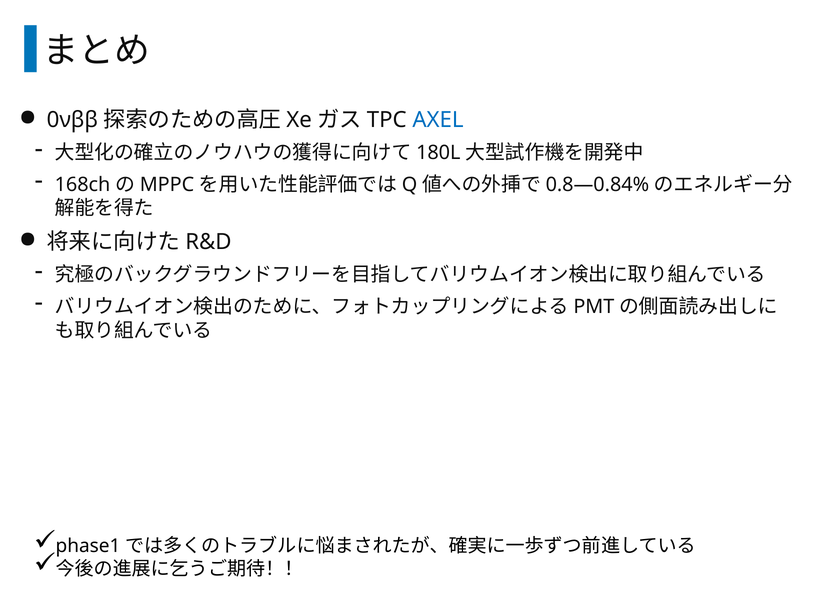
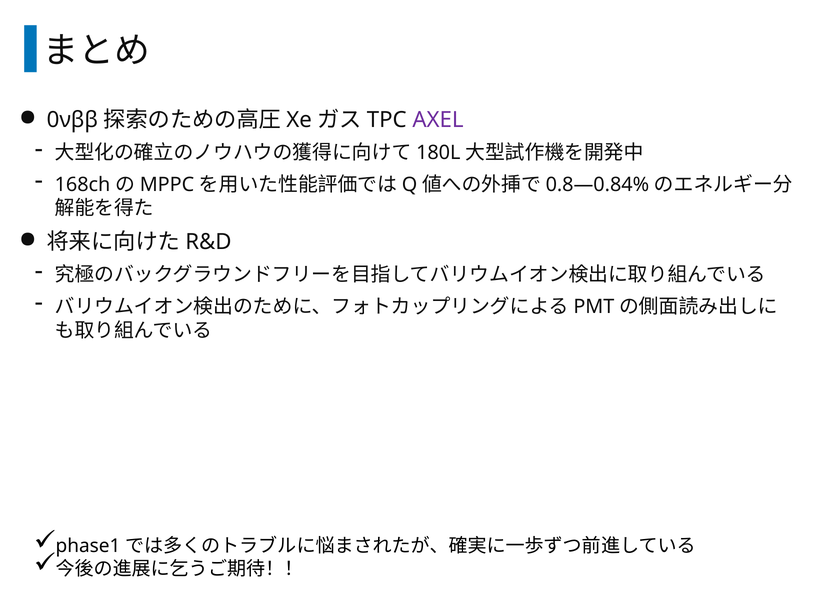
AXEL colour: blue -> purple
